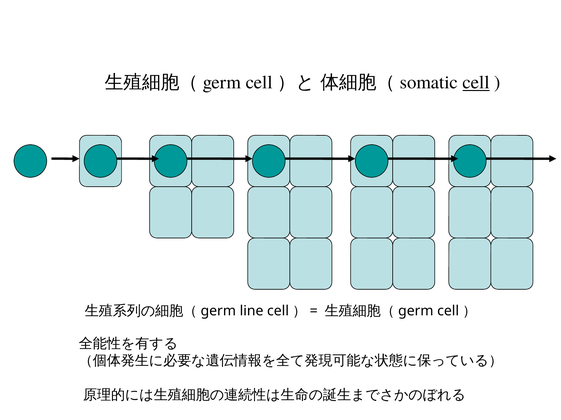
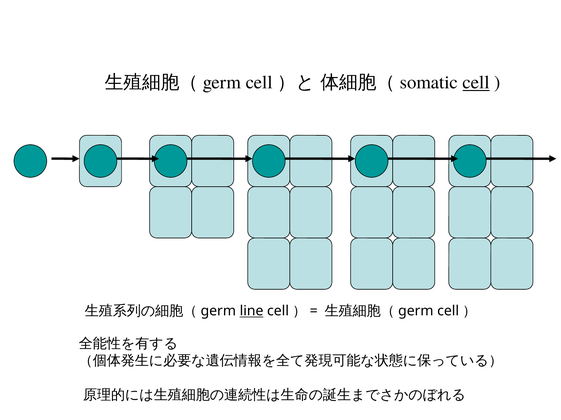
line underline: none -> present
